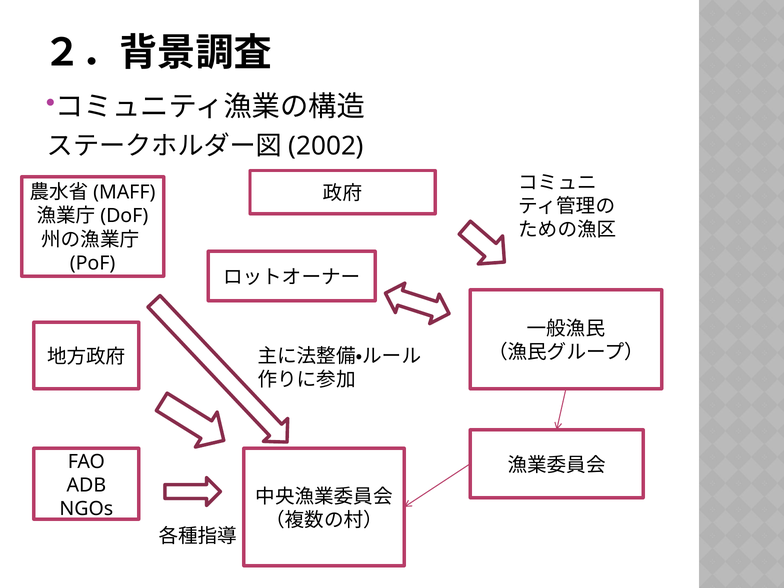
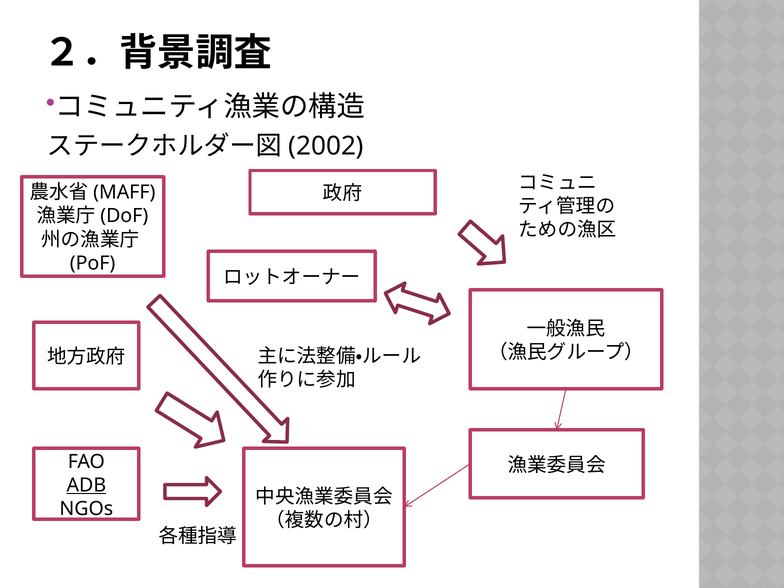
ADB underline: none -> present
